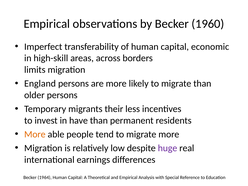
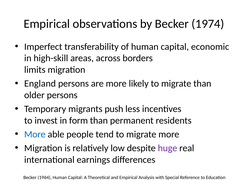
1960: 1960 -> 1974
their: their -> push
have: have -> form
More at (35, 134) colour: orange -> blue
